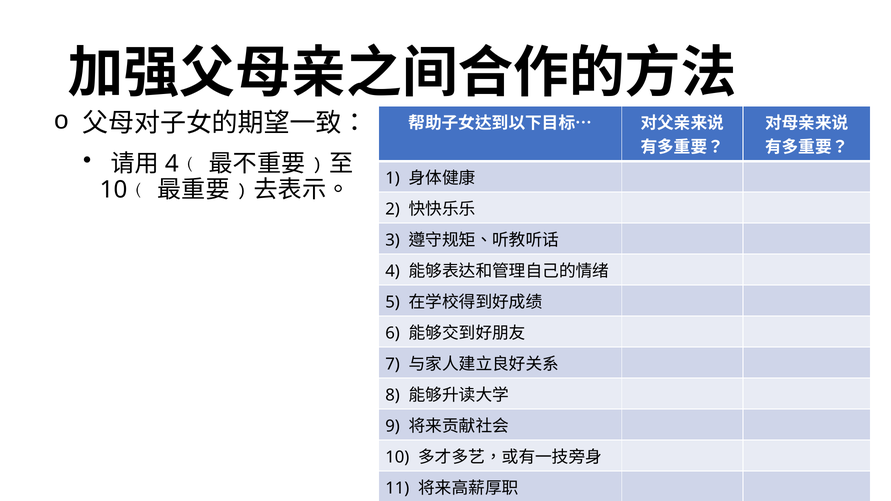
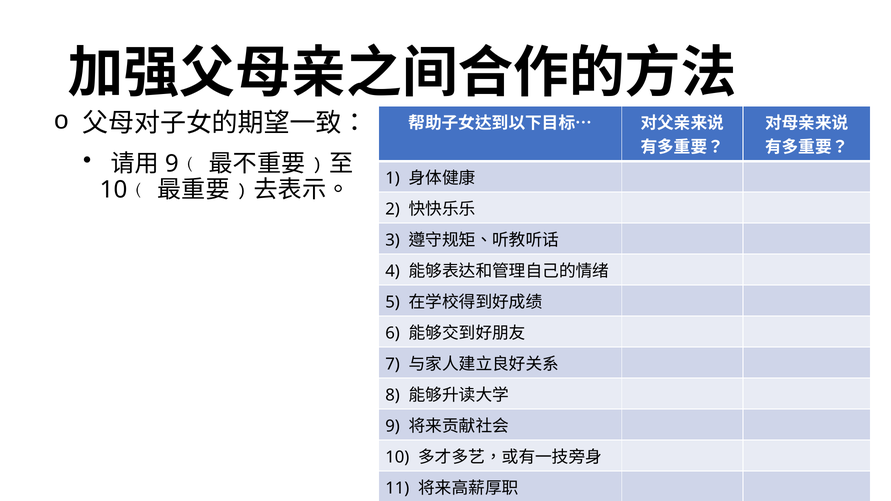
4 at (172, 164): 4 -> 9
